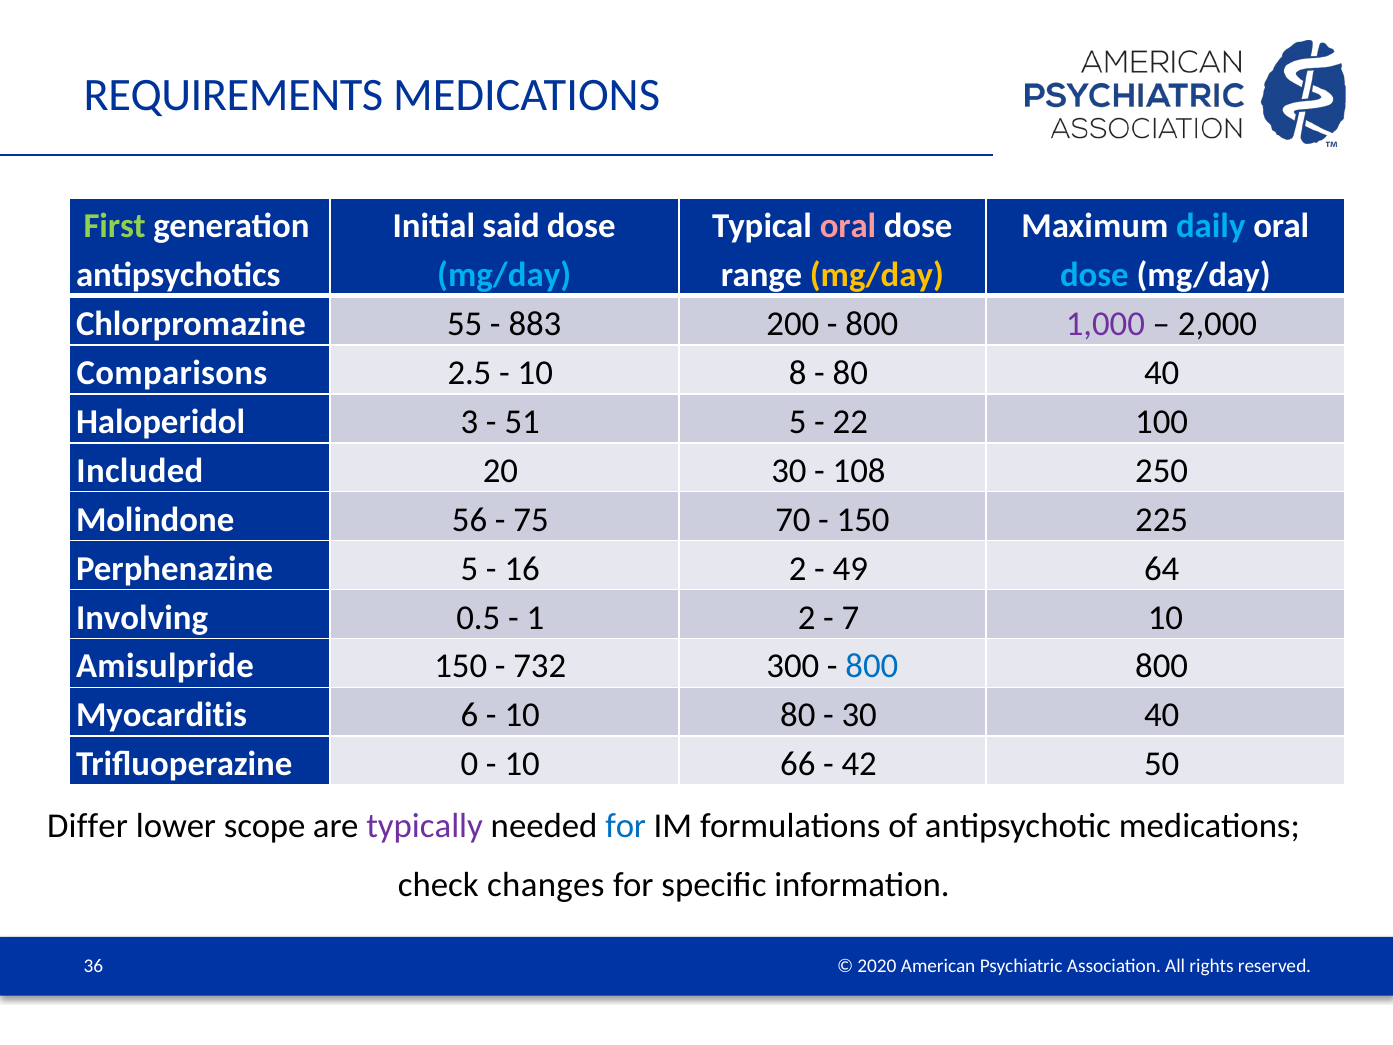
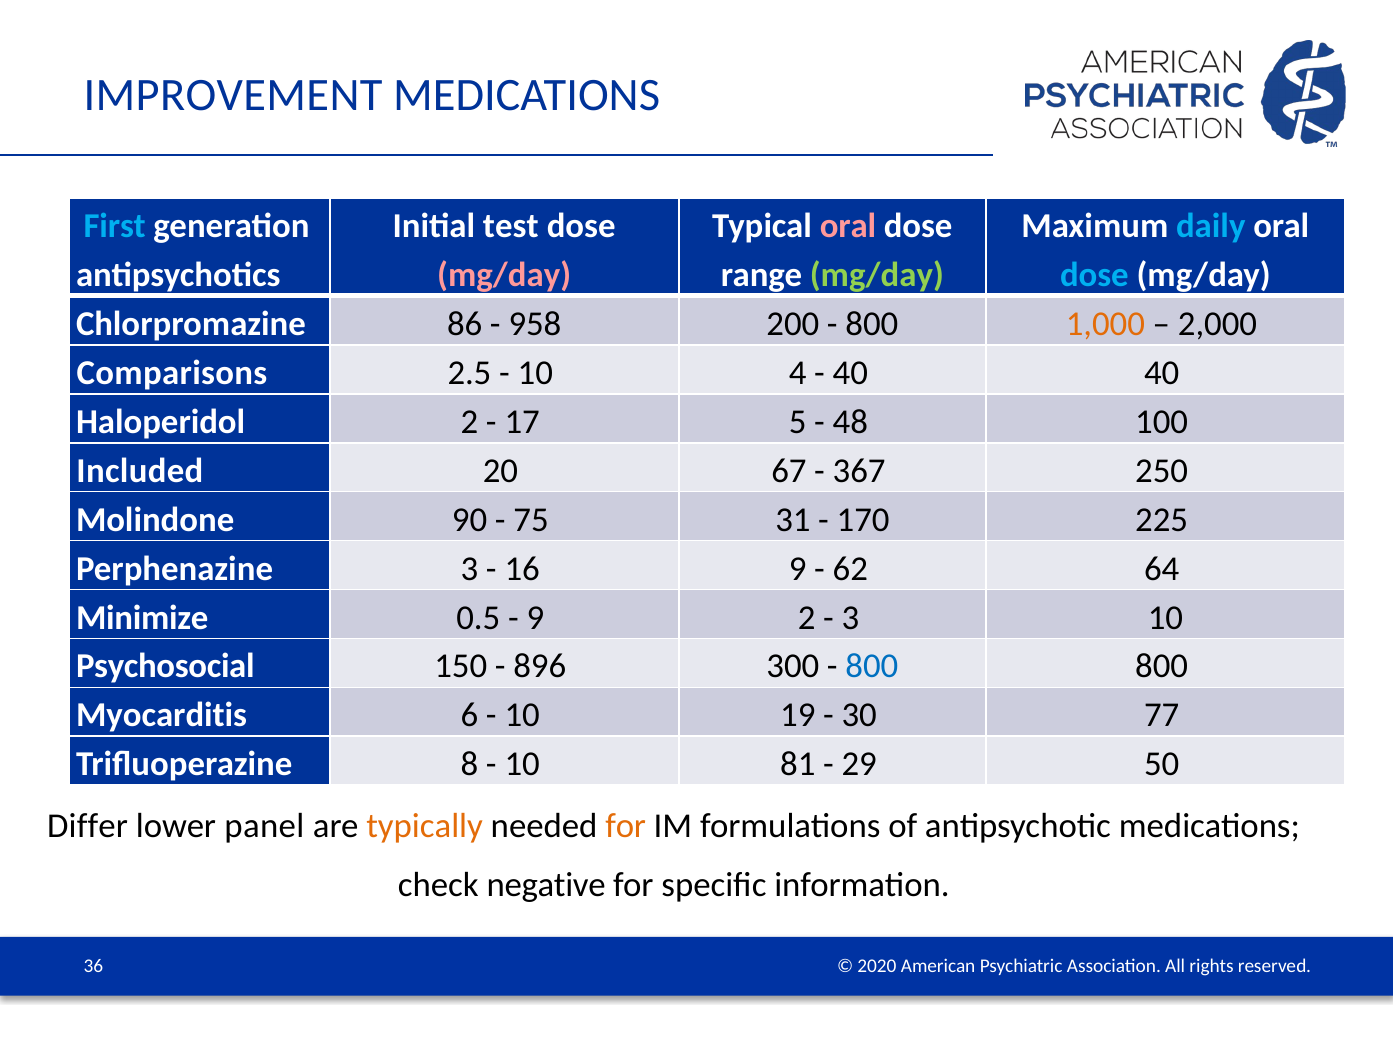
REQUIREMENTS: REQUIREMENTS -> IMPROVEMENT
First colour: light green -> light blue
said: said -> test
mg/day at (504, 275) colour: light blue -> pink
mg/day at (877, 275) colour: yellow -> light green
55: 55 -> 86
883: 883 -> 958
1,000 colour: purple -> orange
8: 8 -> 4
80 at (850, 373): 80 -> 40
Haloperidol 3: 3 -> 2
51: 51 -> 17
22: 22 -> 48
20 30: 30 -> 67
108: 108 -> 367
56: 56 -> 90
70: 70 -> 31
150 at (863, 520): 150 -> 170
Perphenazine 5: 5 -> 3
16 2: 2 -> 9
49: 49 -> 62
Involving: Involving -> Minimize
1 at (535, 617): 1 -> 9
7 at (850, 617): 7 -> 3
Amisulpride: Amisulpride -> Psychosocial
732: 732 -> 896
10 80: 80 -> 19
30 40: 40 -> 77
0: 0 -> 8
66: 66 -> 81
42: 42 -> 29
scope: scope -> panel
typically colour: purple -> orange
for at (626, 826) colour: blue -> orange
changes: changes -> negative
